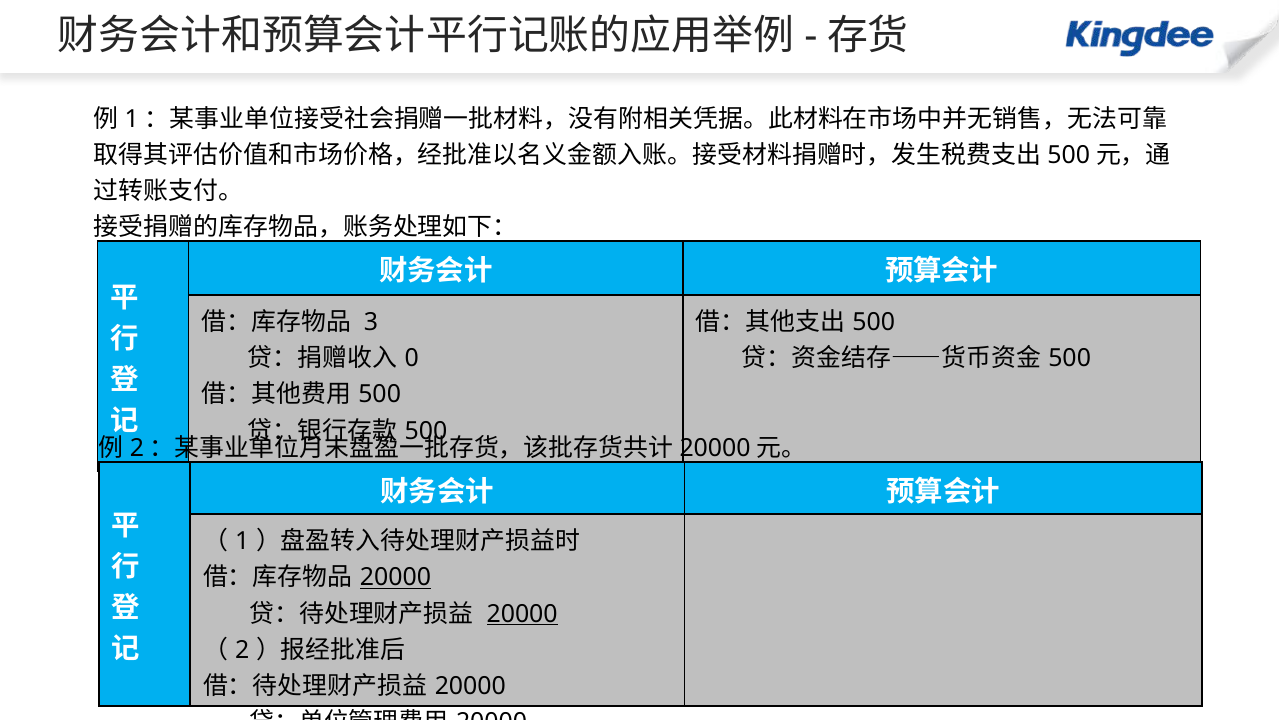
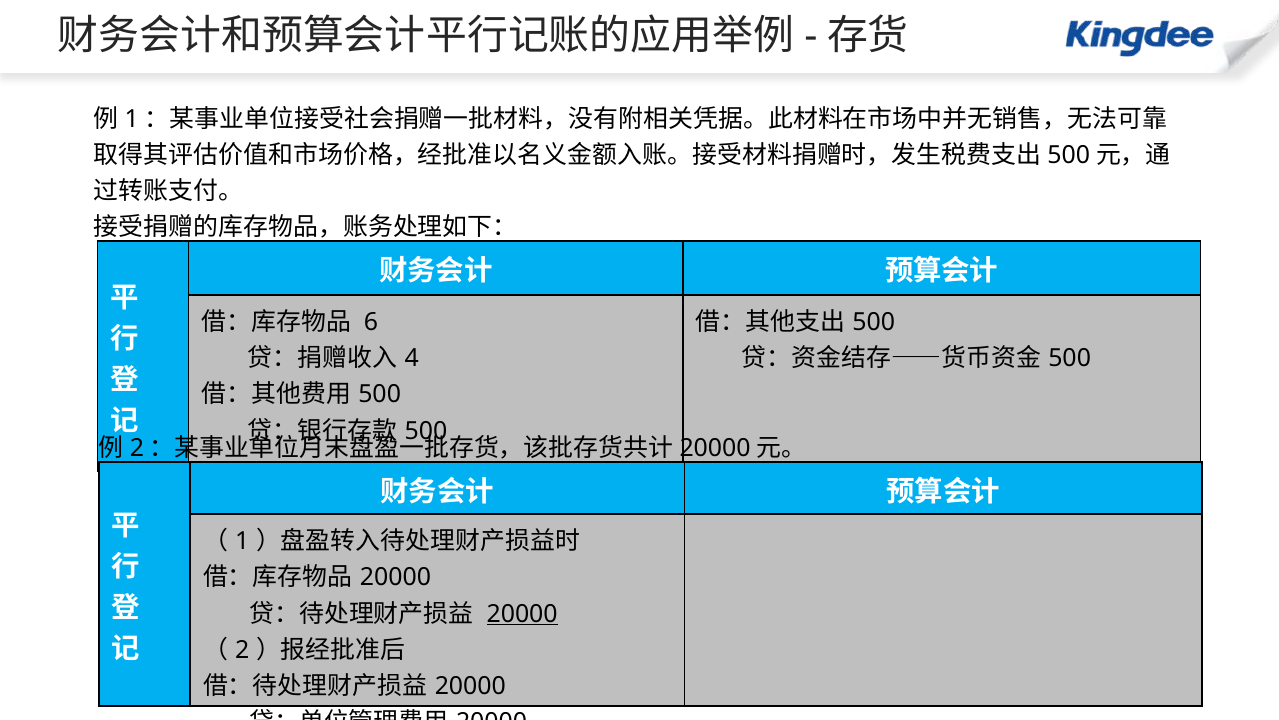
3: 3 -> 6
0: 0 -> 4
20000 at (395, 577) underline: present -> none
